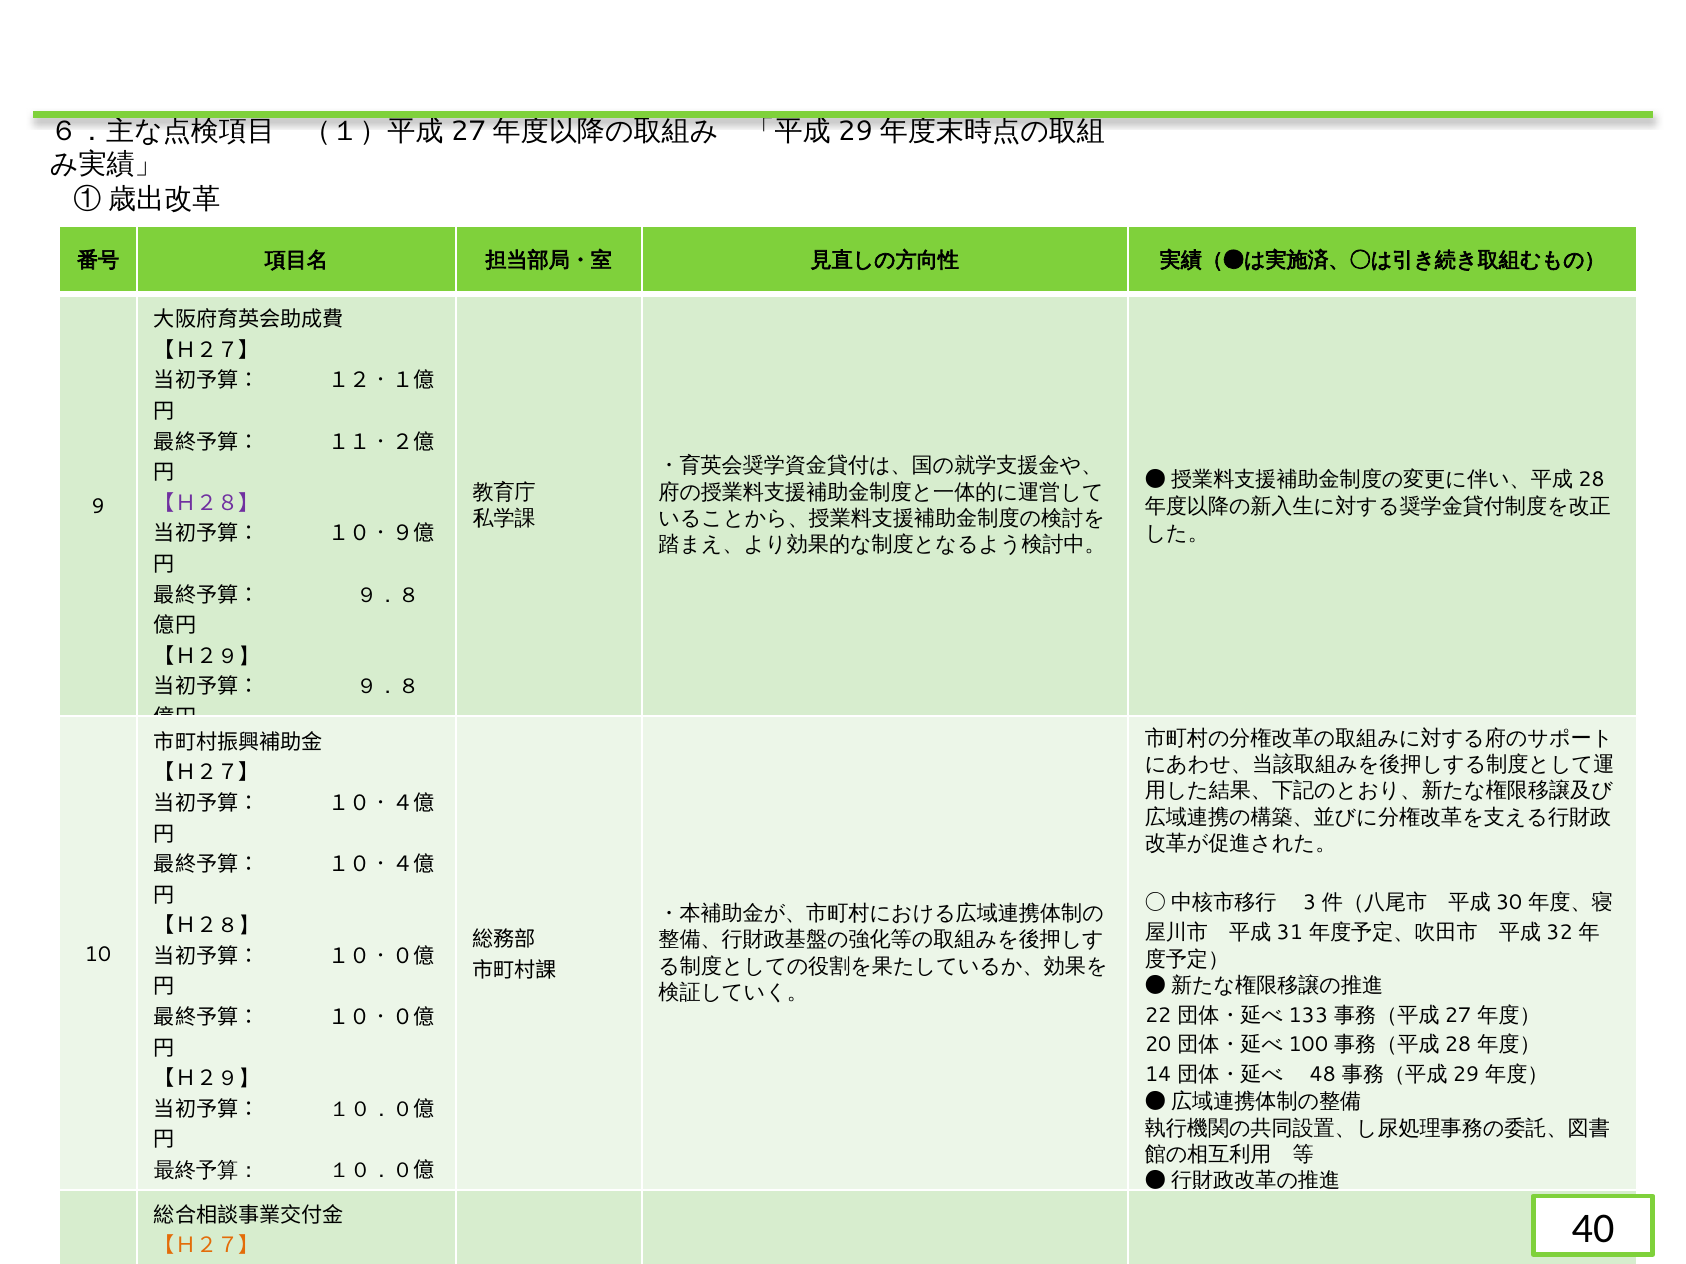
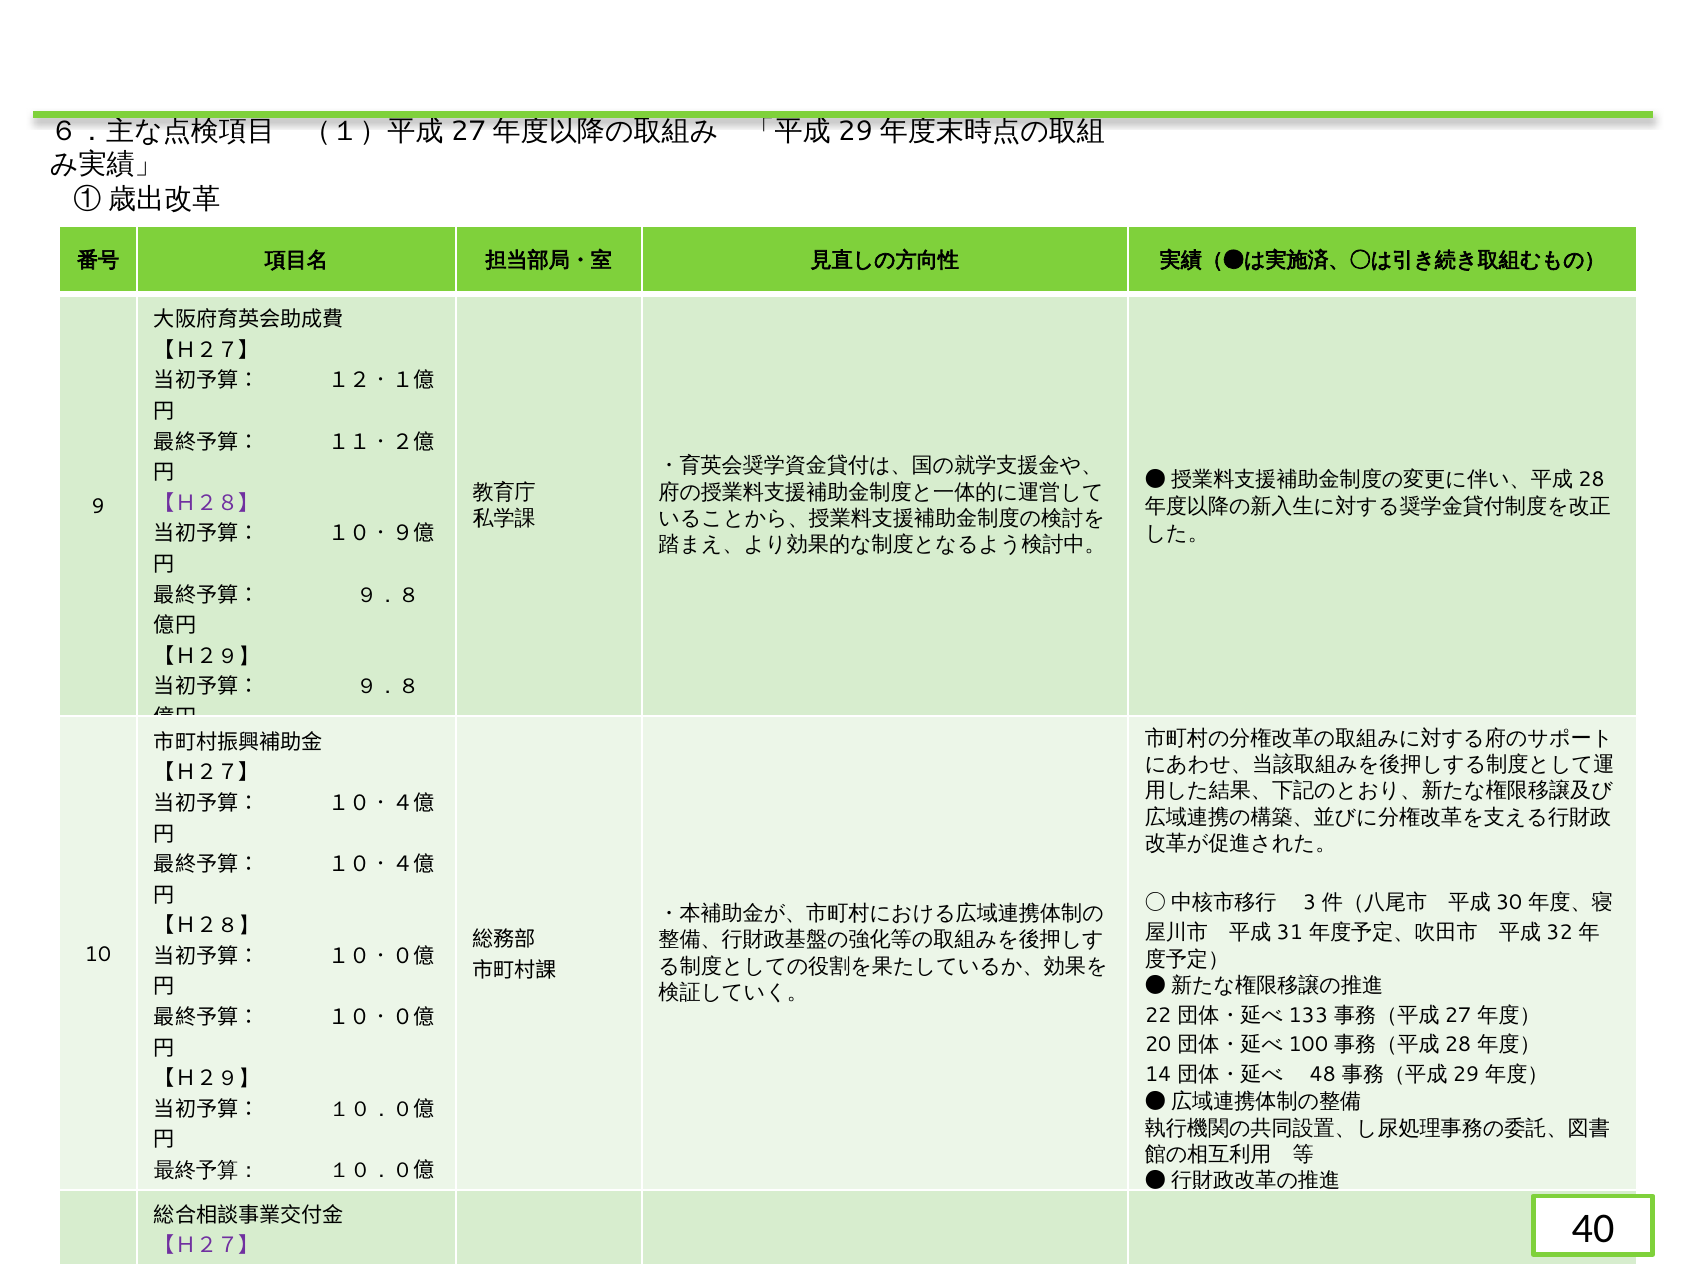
【Ｈ２７】 at (207, 1247) colour: orange -> purple
